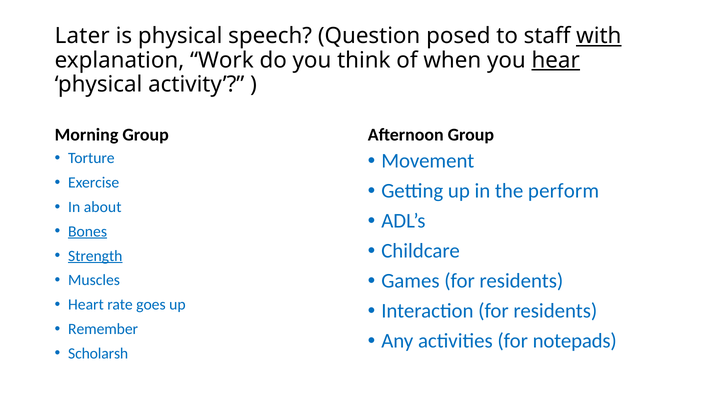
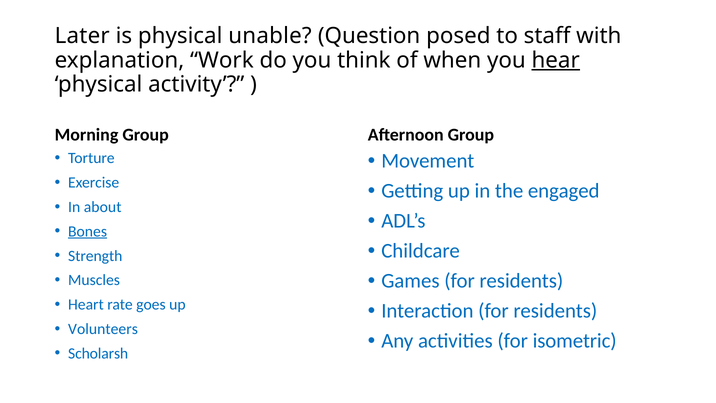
speech: speech -> unable
with underline: present -> none
perform: perform -> engaged
Strength underline: present -> none
Remember: Remember -> Volunteers
notepads: notepads -> isometric
